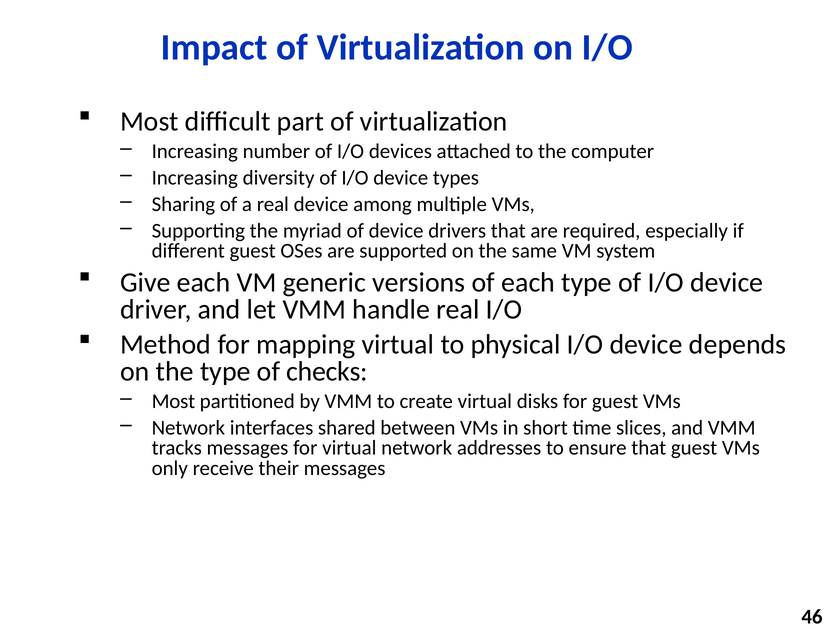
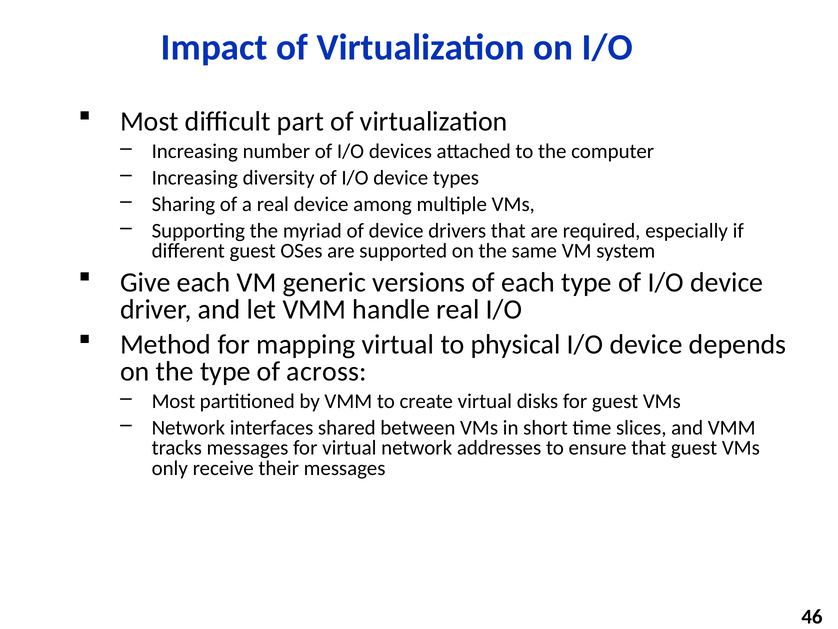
checks: checks -> across
